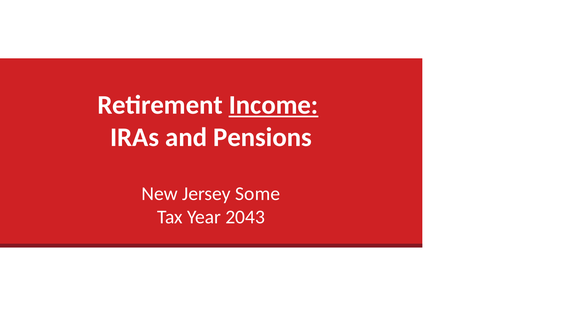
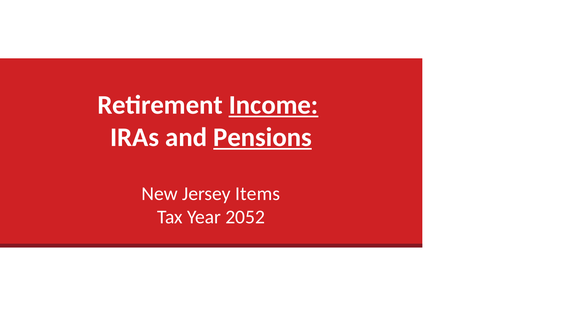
Pensions underline: none -> present
Some: Some -> Items
2043: 2043 -> 2052
